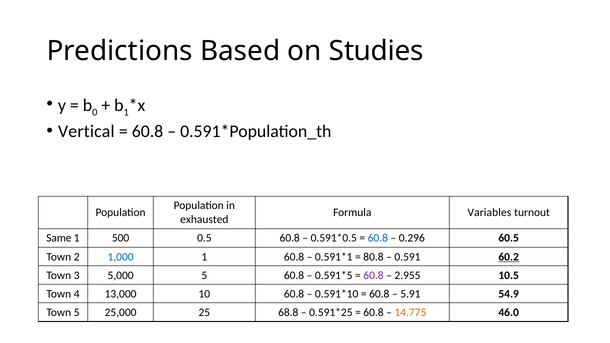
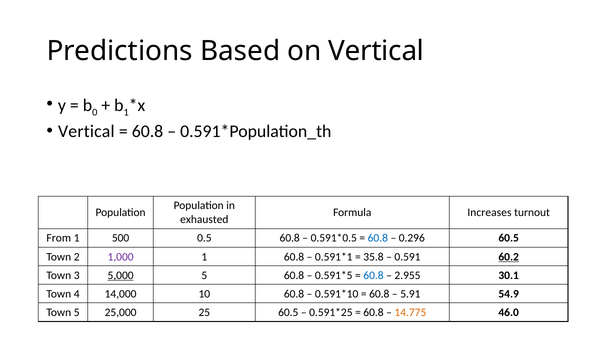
on Studies: Studies -> Vertical
Variables: Variables -> Increases
Same: Same -> From
1,000 colour: blue -> purple
80.8: 80.8 -> 35.8
5,000 underline: none -> present
60.8 at (373, 275) colour: purple -> blue
10.5: 10.5 -> 30.1
13,000: 13,000 -> 14,000
25 68.8: 68.8 -> 60.5
